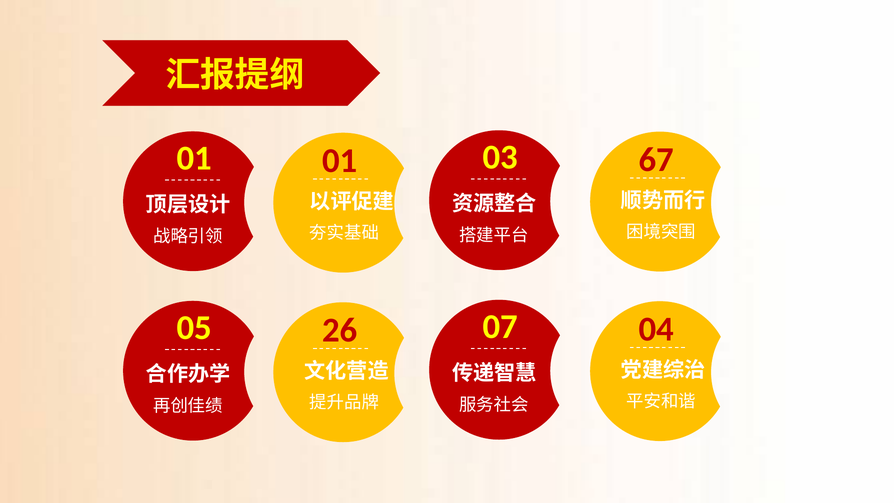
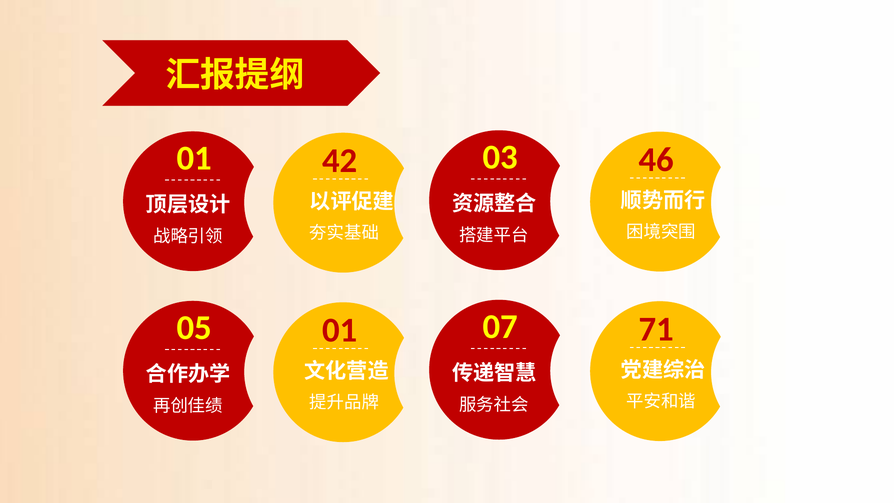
67: 67 -> 46
01 01: 01 -> 42
04: 04 -> 71
05 26: 26 -> 01
